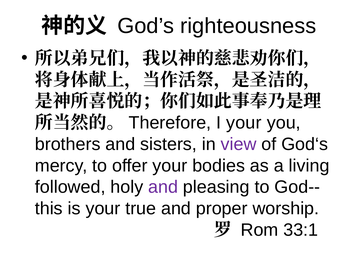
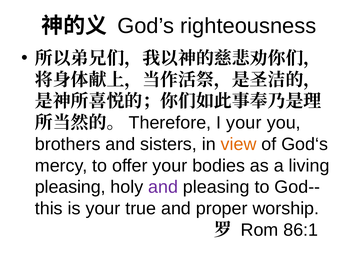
view colour: purple -> orange
followed at (70, 187): followed -> pleasing
33:1: 33:1 -> 86:1
